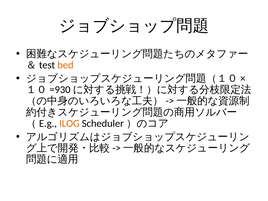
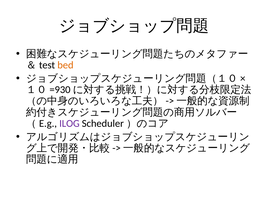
ILOG colour: orange -> purple
